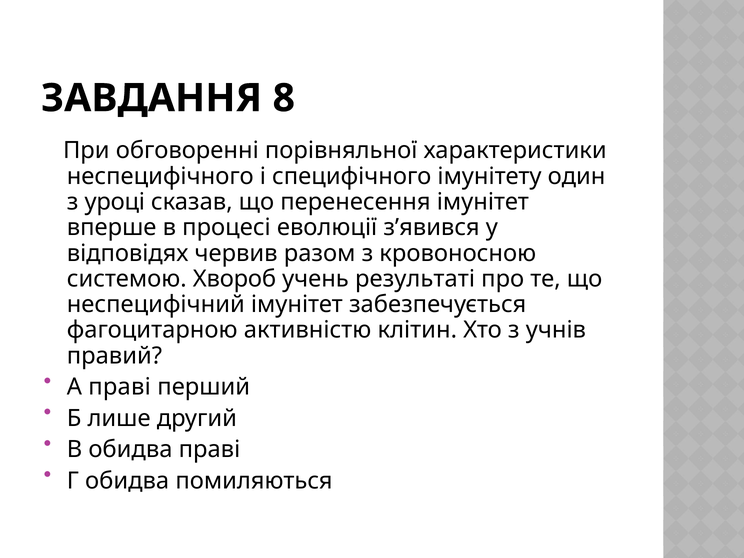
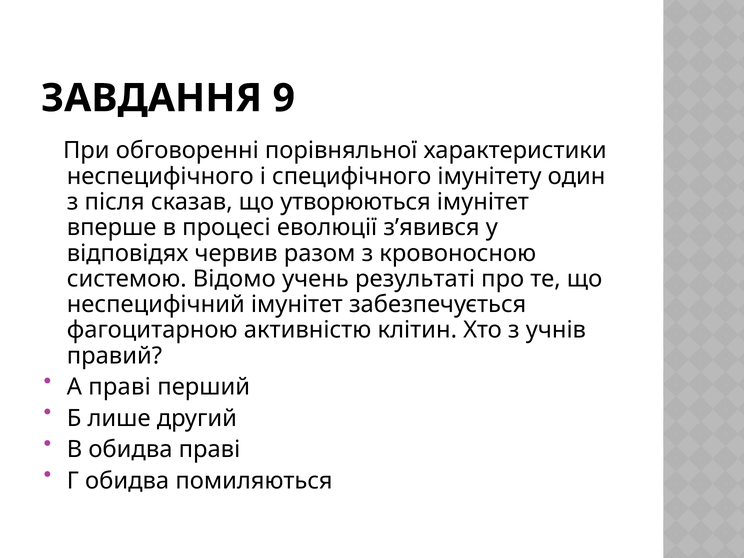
8: 8 -> 9
уроці: уроці -> після
перенесення: перенесення -> утворюються
Хвороб: Хвороб -> Відомо
